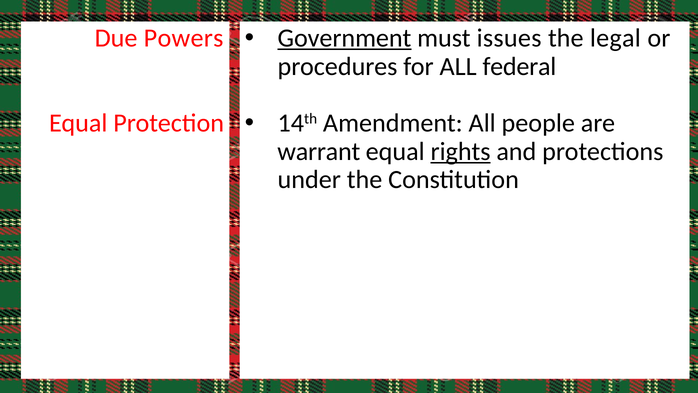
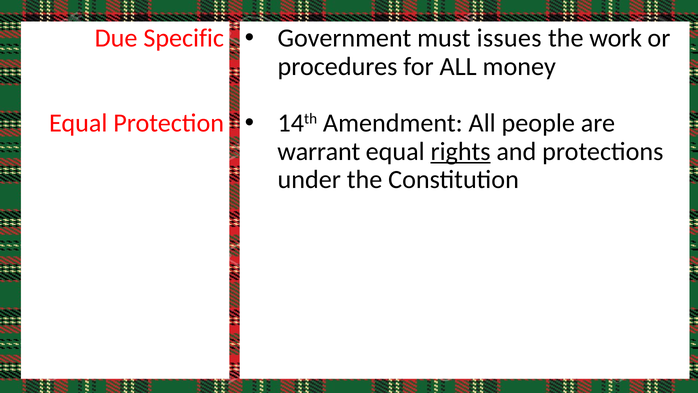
Government underline: present -> none
legal: legal -> work
Powers: Powers -> Specific
federal: federal -> money
